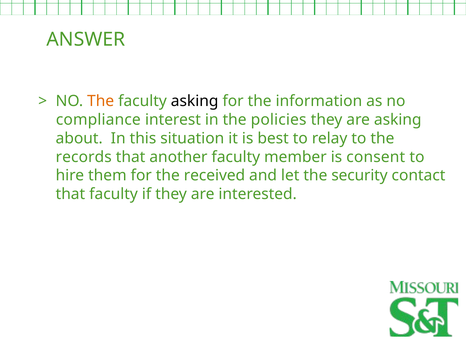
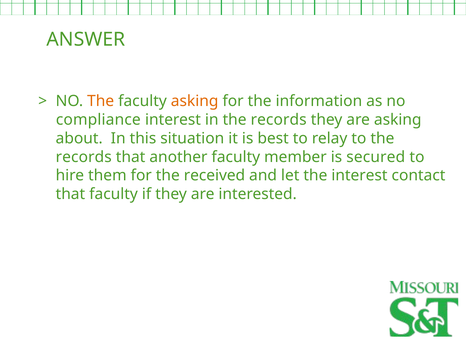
asking at (195, 101) colour: black -> orange
in the policies: policies -> records
consent: consent -> secured
the security: security -> interest
